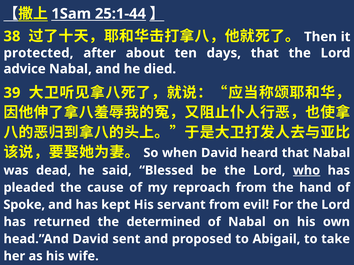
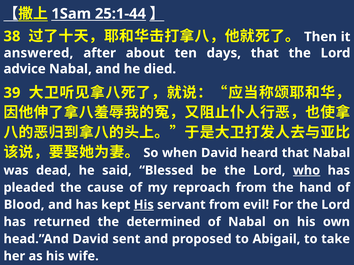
protected: protected -> answered
Spoke: Spoke -> Blood
His at (144, 205) underline: none -> present
